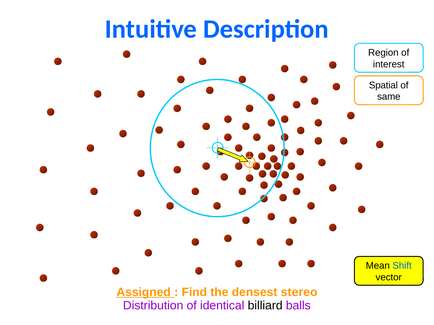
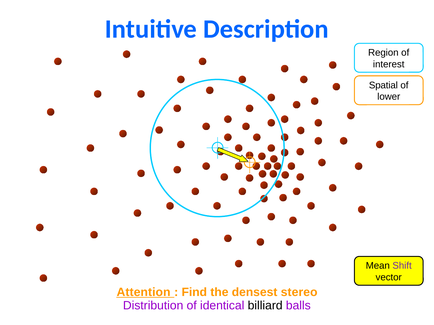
same: same -> lower
Shift colour: blue -> purple
Assigned: Assigned -> Attention
